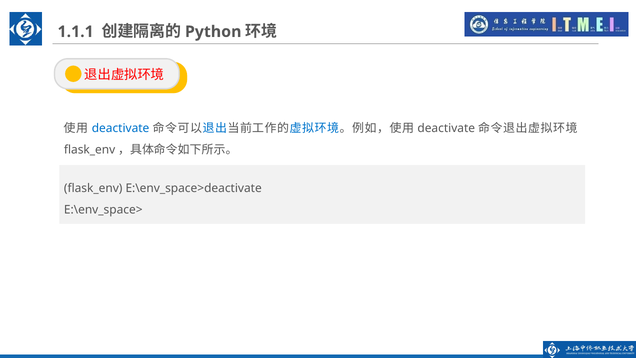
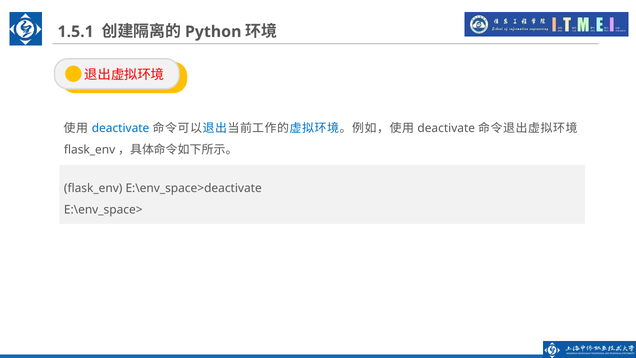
1.1.1: 1.1.1 -> 1.5.1
